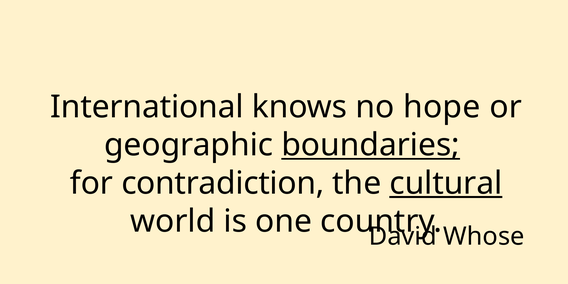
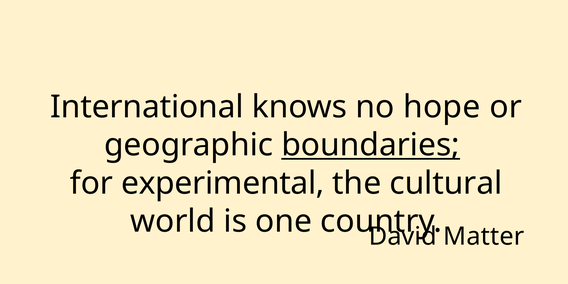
contradiction: contradiction -> experimental
cultural underline: present -> none
Whose: Whose -> Matter
